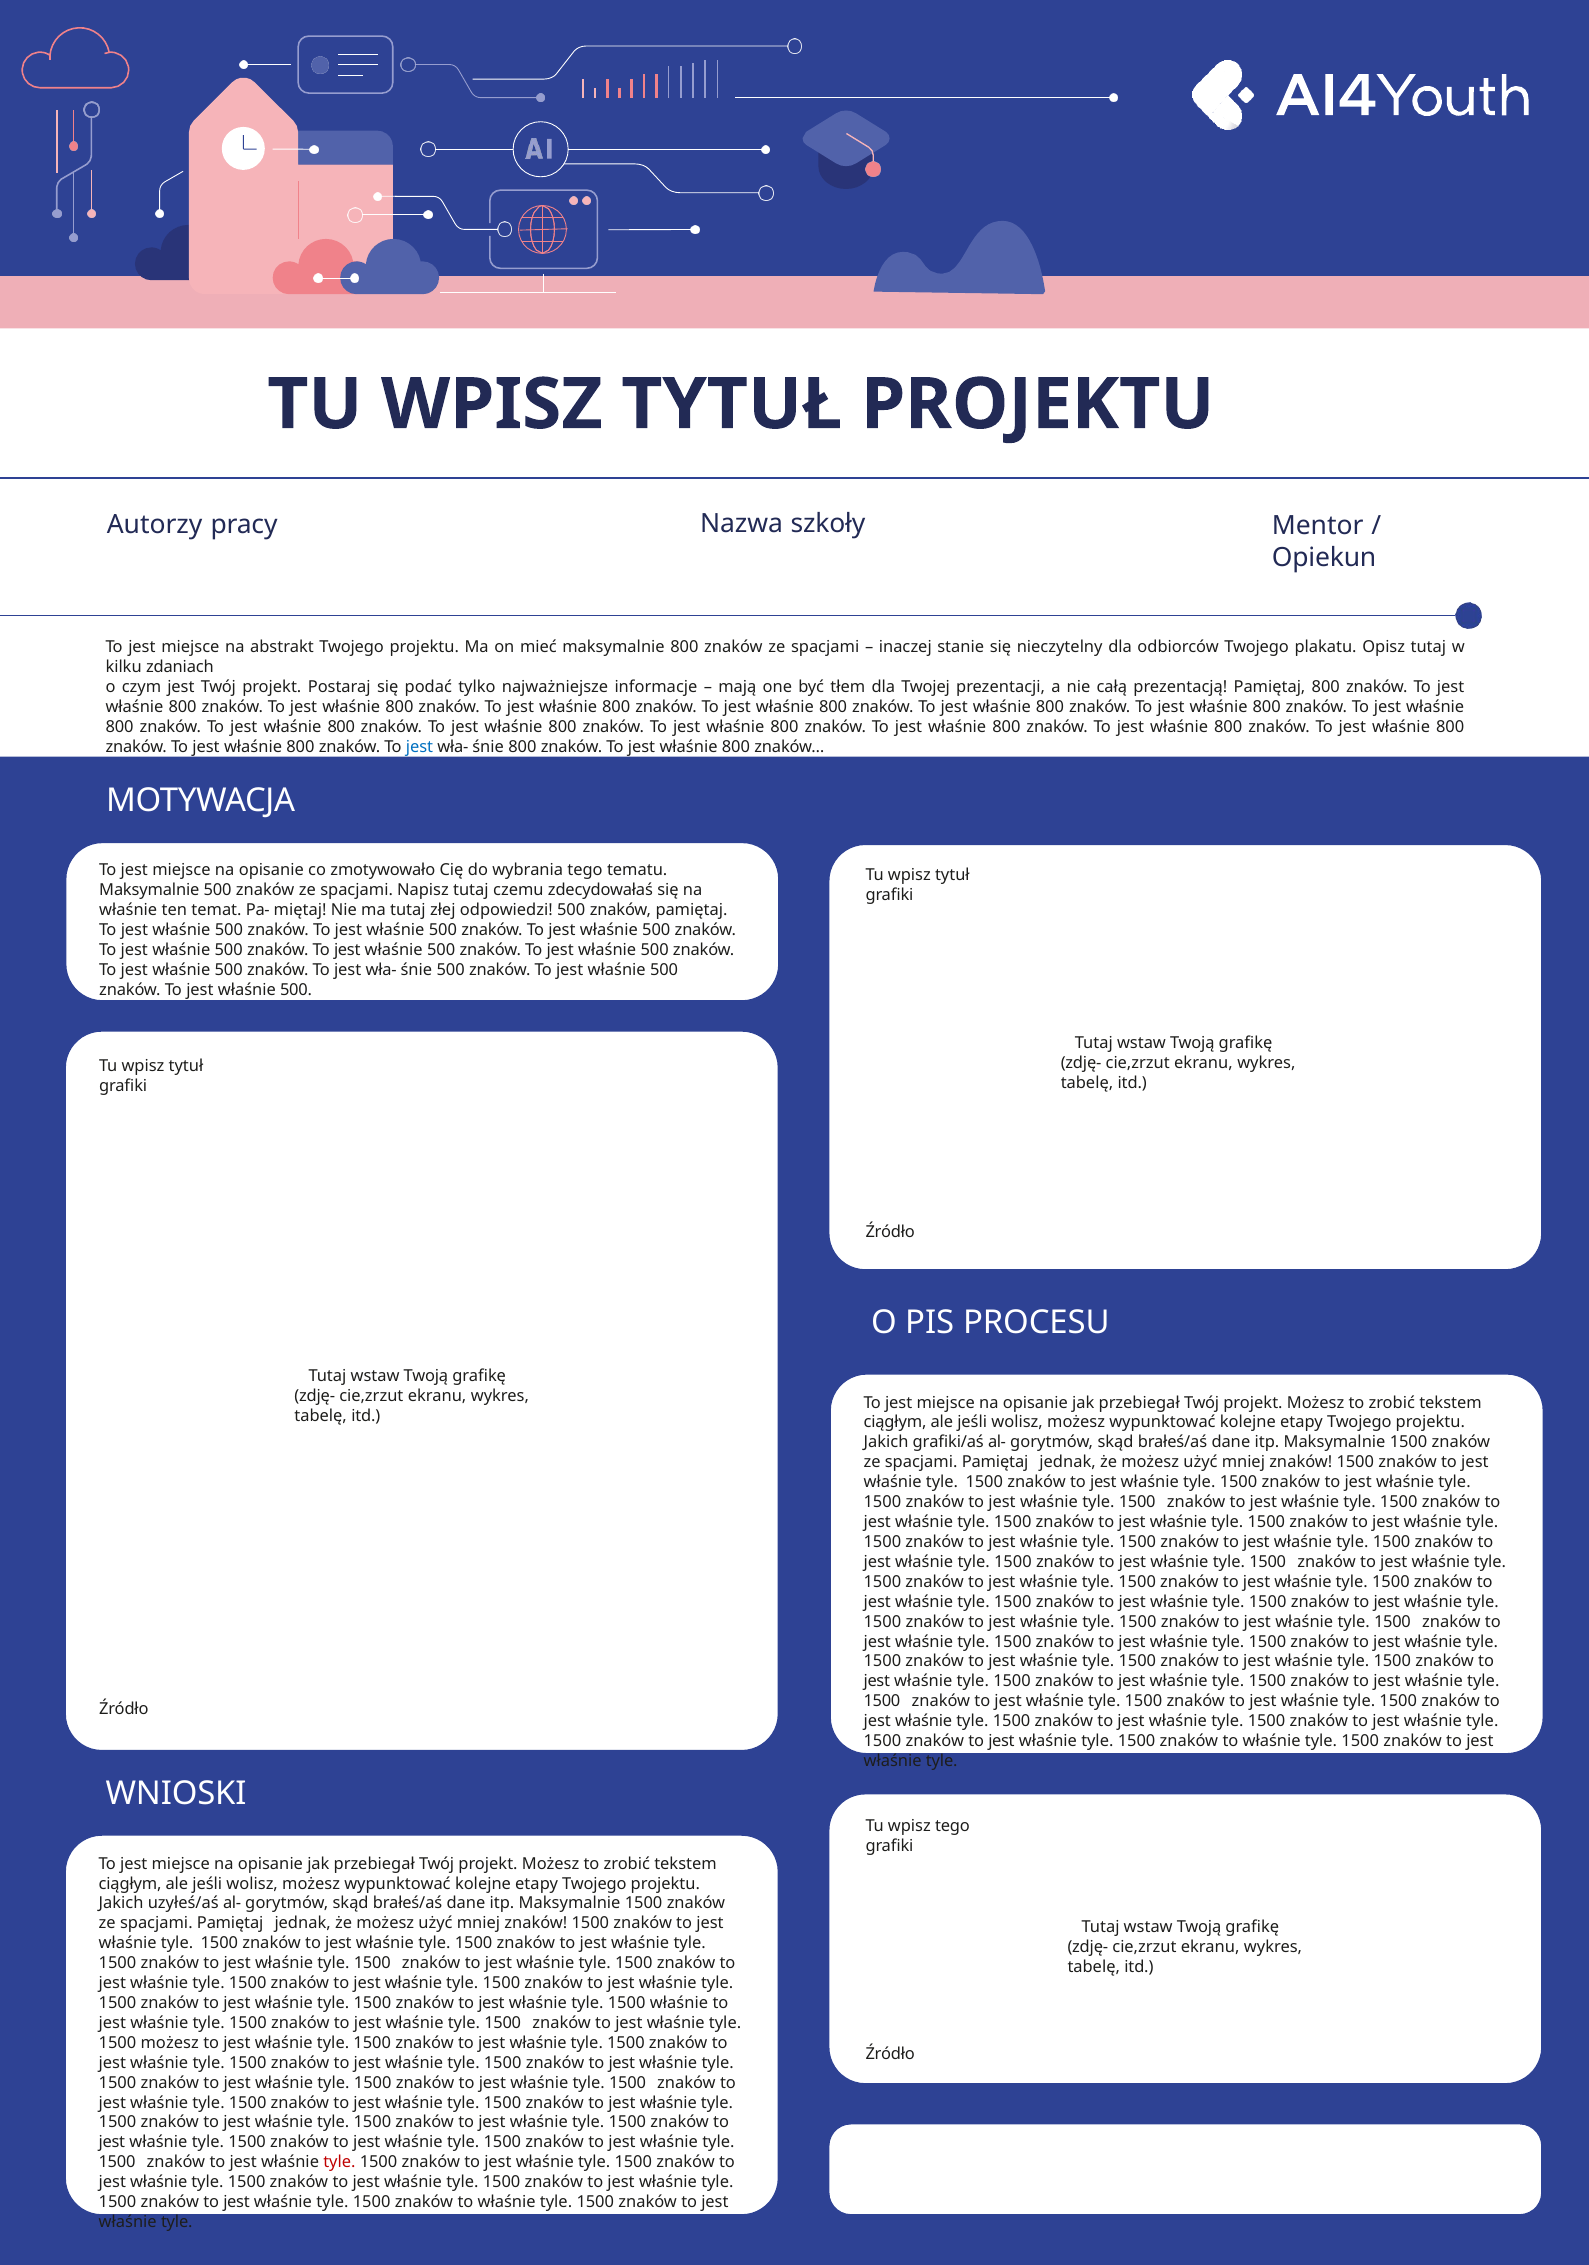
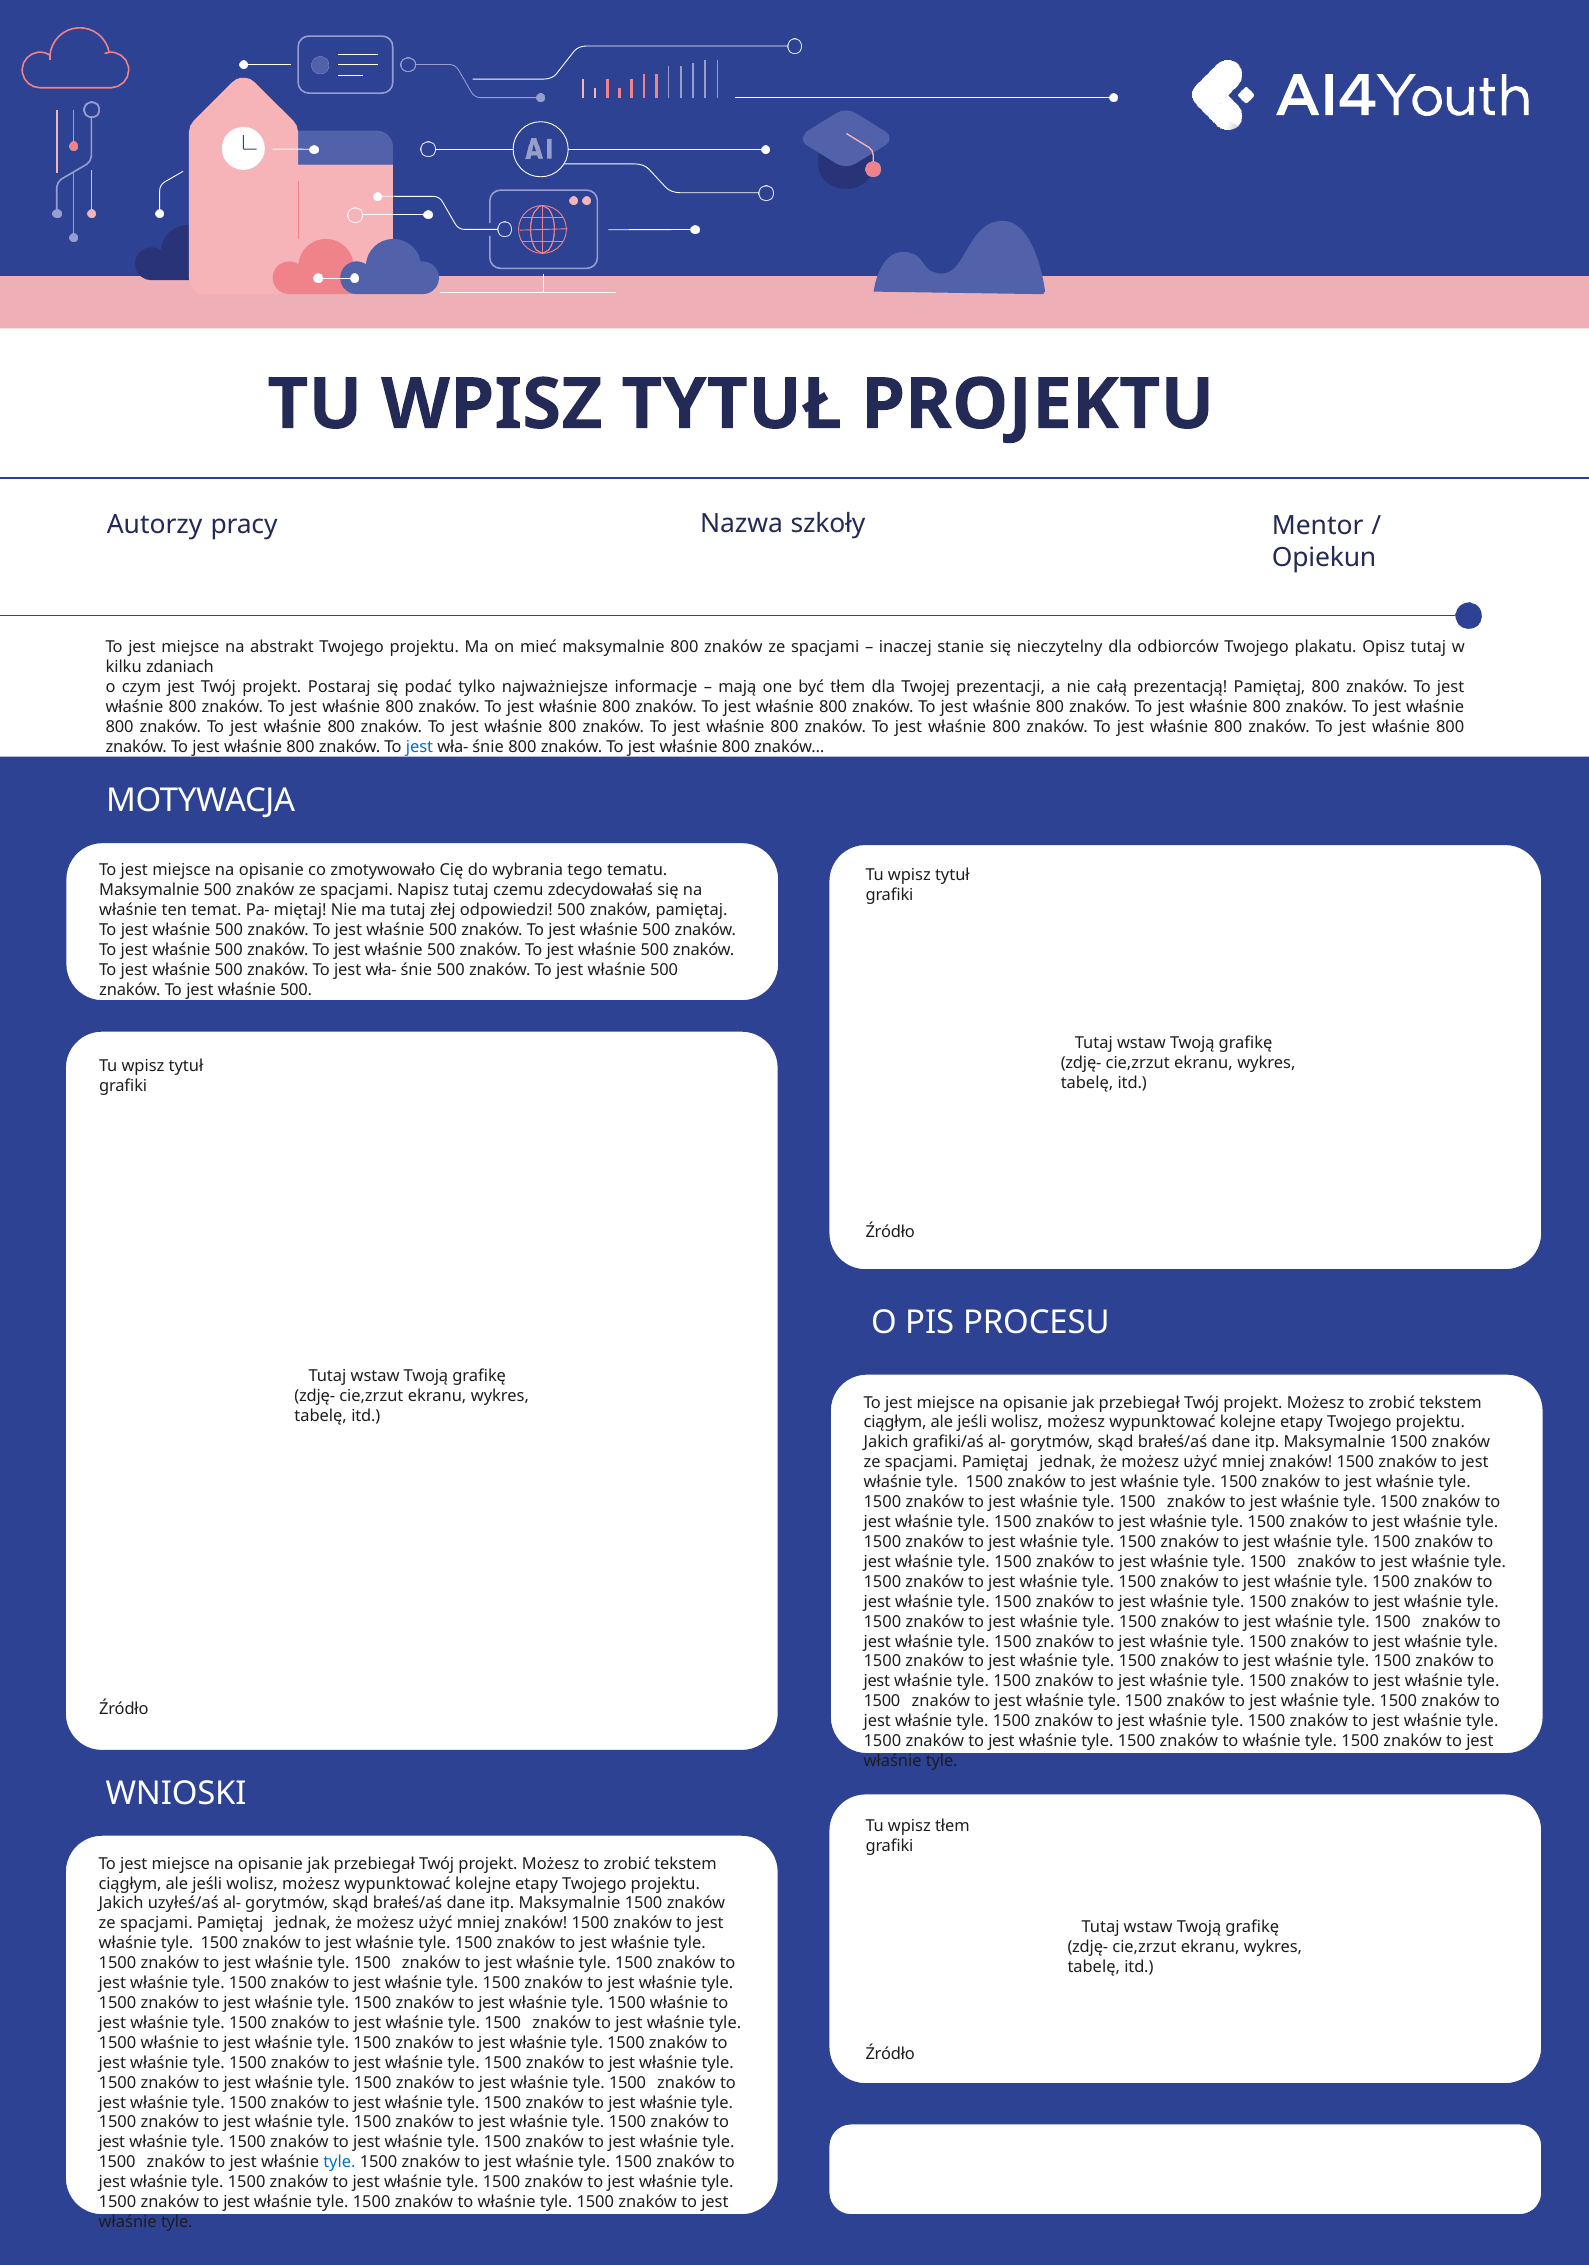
wpisz tego: tego -> tłem
możesz at (170, 2042): możesz -> właśnie
tyle at (339, 2161) colour: red -> blue
